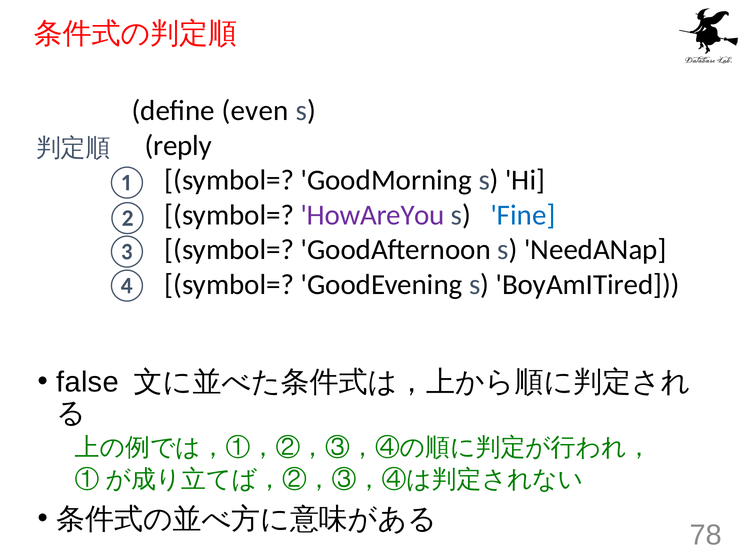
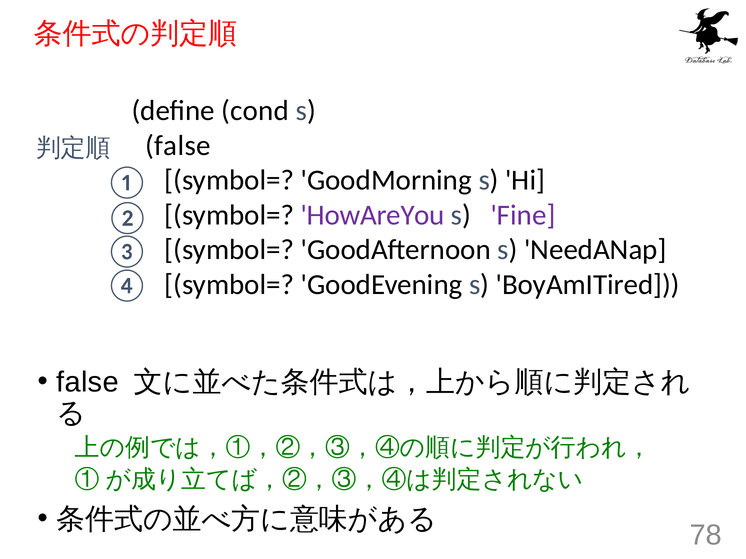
even: even -> cond
reply at (178, 146): reply -> false
Fine colour: blue -> purple
